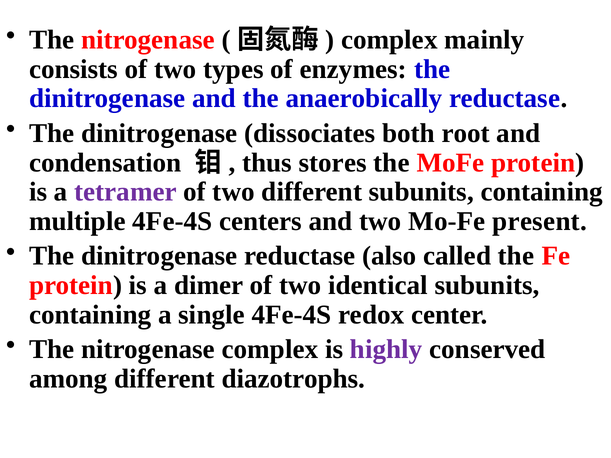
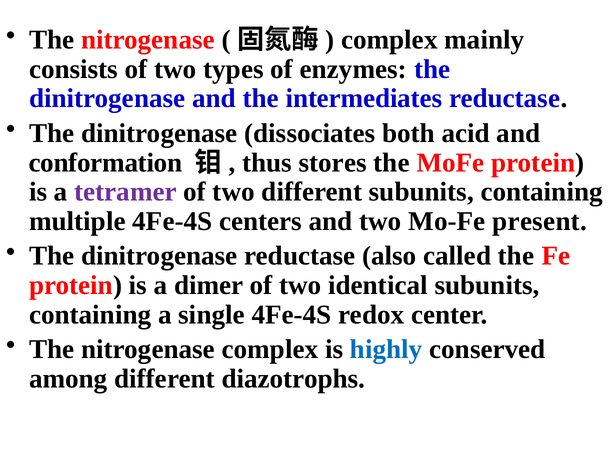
anaerobically: anaerobically -> intermediates
root: root -> acid
condensation: condensation -> conformation
highly colour: purple -> blue
